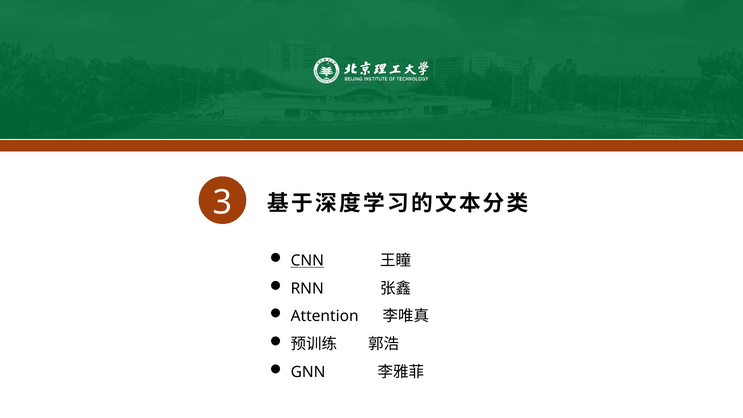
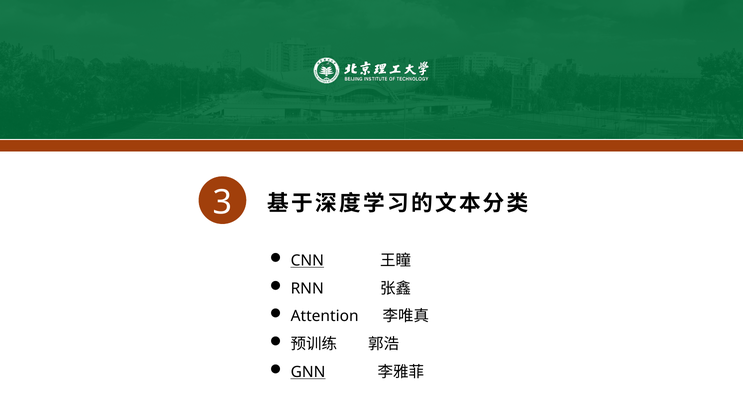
GNN underline: none -> present
